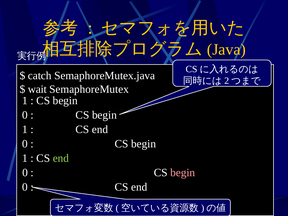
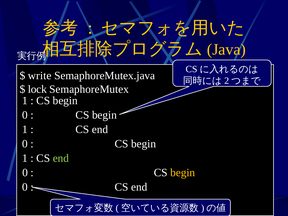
catch: catch -> write
wait: wait -> lock
begin at (183, 173) colour: pink -> yellow
